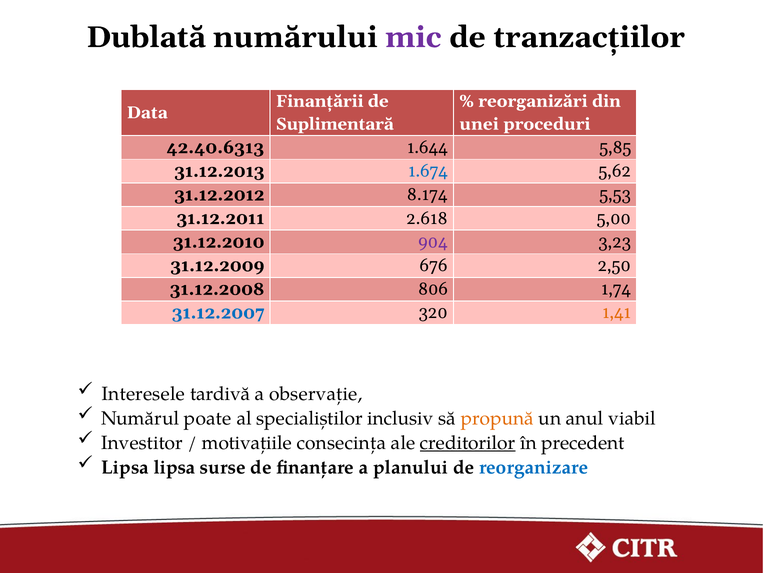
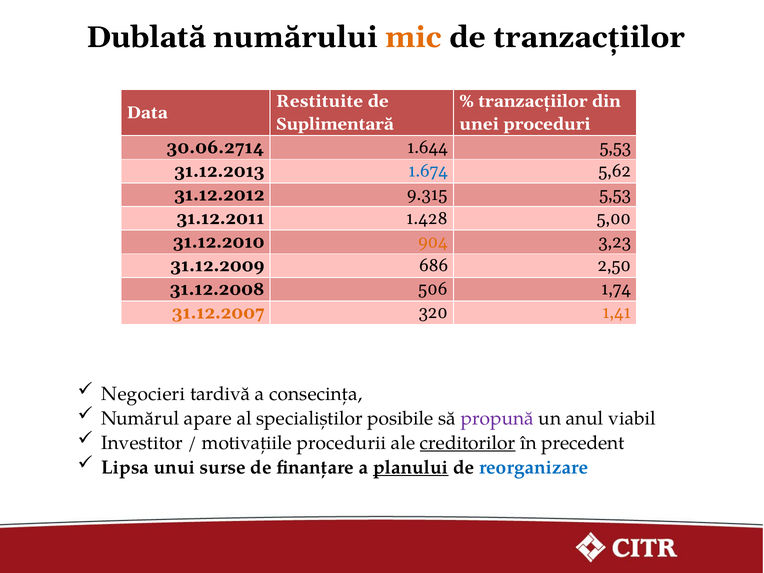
mic colour: purple -> orange
Finanțării: Finanțării -> Restituite
reorganizări at (533, 101): reorganizări -> tranzacțiilor
42.40.6313: 42.40.6313 -> 30.06.2714
1.644 5,85: 5,85 -> 5,53
8.174: 8.174 -> 9.315
2.618: 2.618 -> 1.428
904 colour: purple -> orange
676: 676 -> 686
806: 806 -> 506
31.12.2007 colour: blue -> orange
Interesele: Interesele -> Negocieri
observație: observație -> consecința
poate: poate -> apare
inclusiv: inclusiv -> posibile
propună colour: orange -> purple
consecința: consecința -> procedurii
Lipsa lipsa: lipsa -> unui
planului underline: none -> present
